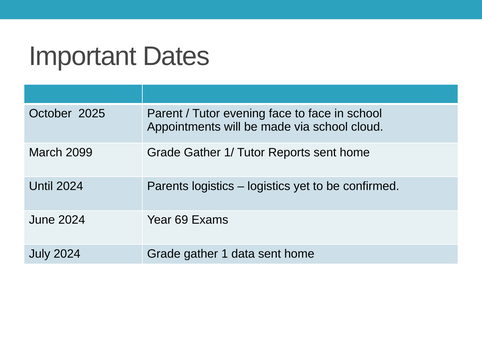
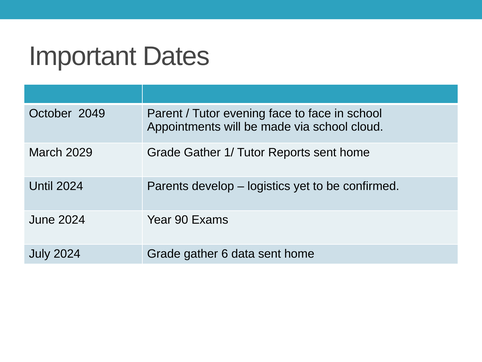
2025: 2025 -> 2049
2099: 2099 -> 2029
Parents logistics: logistics -> develop
69: 69 -> 90
1: 1 -> 6
